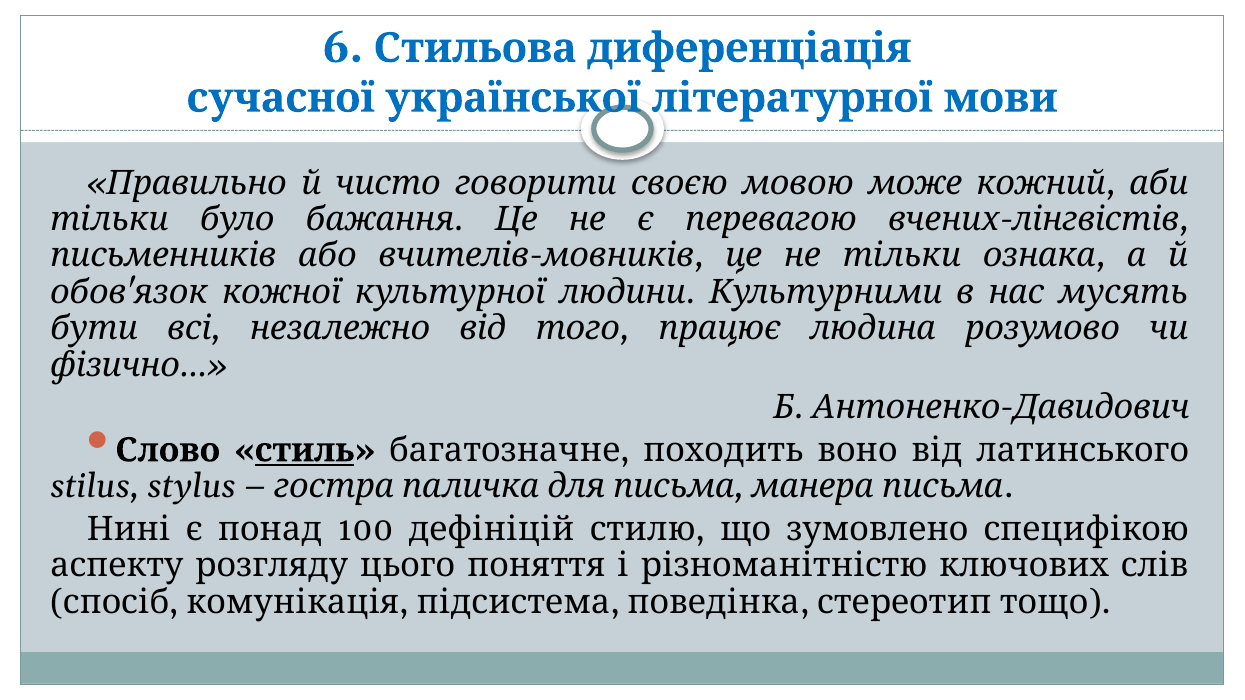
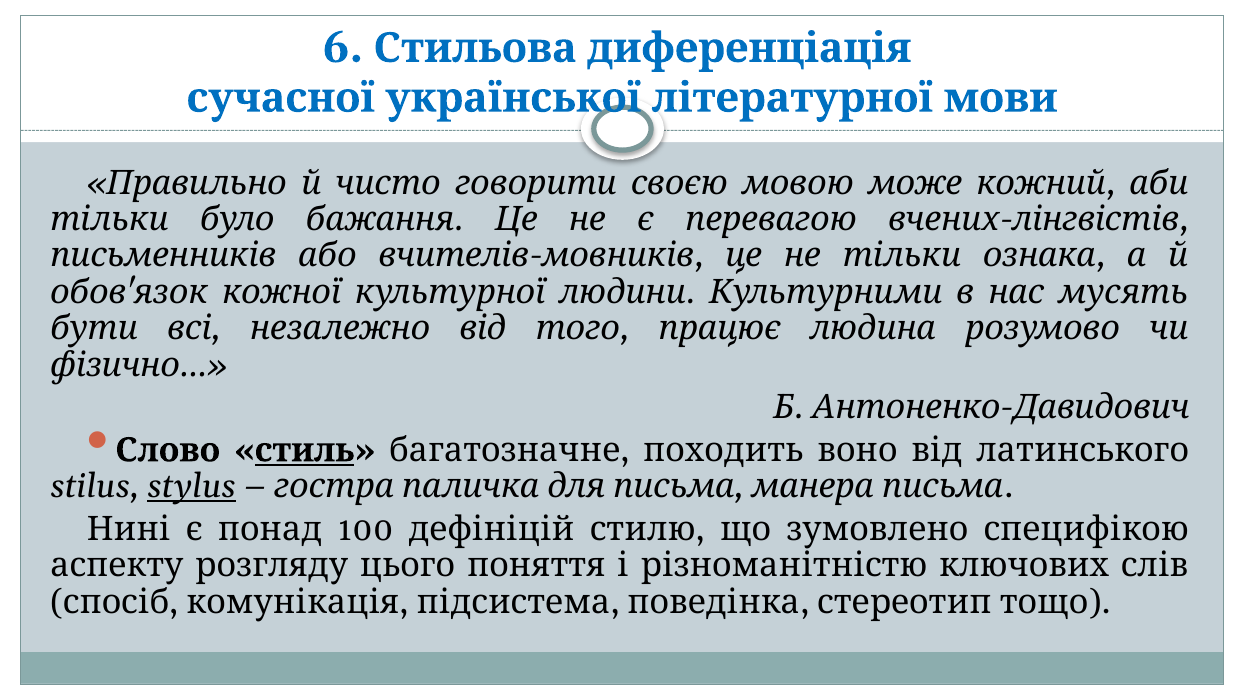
stylus underline: none -> present
